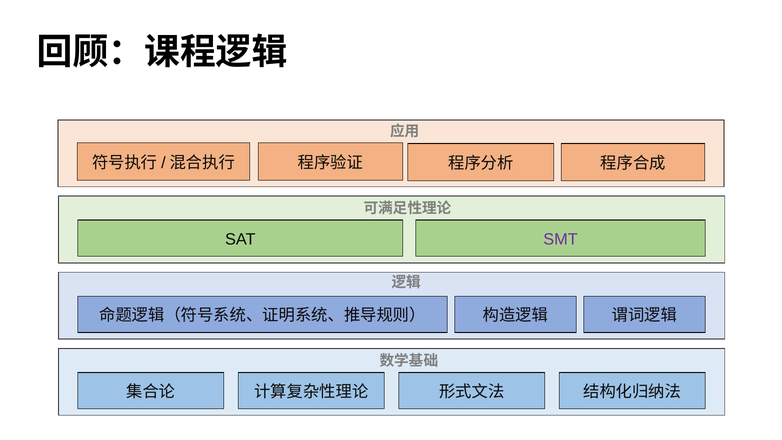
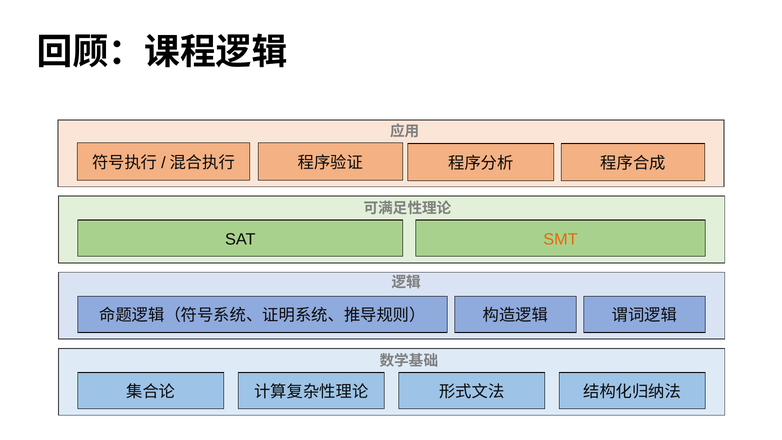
SMT colour: purple -> orange
